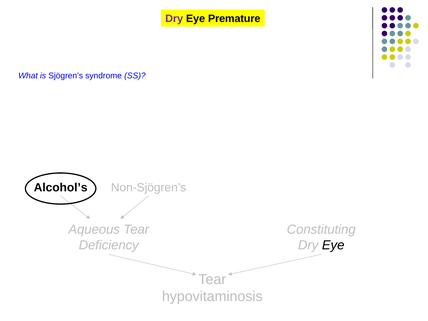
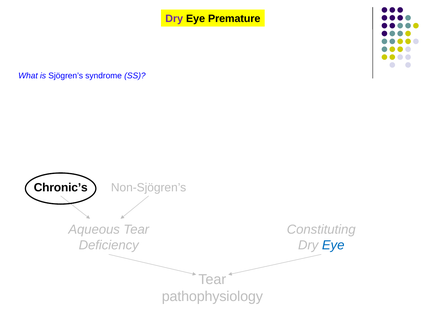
Alcohol’s: Alcohol’s -> Chronic’s
Eye at (333, 245) colour: black -> blue
hypovitaminosis: hypovitaminosis -> pathophysiology
